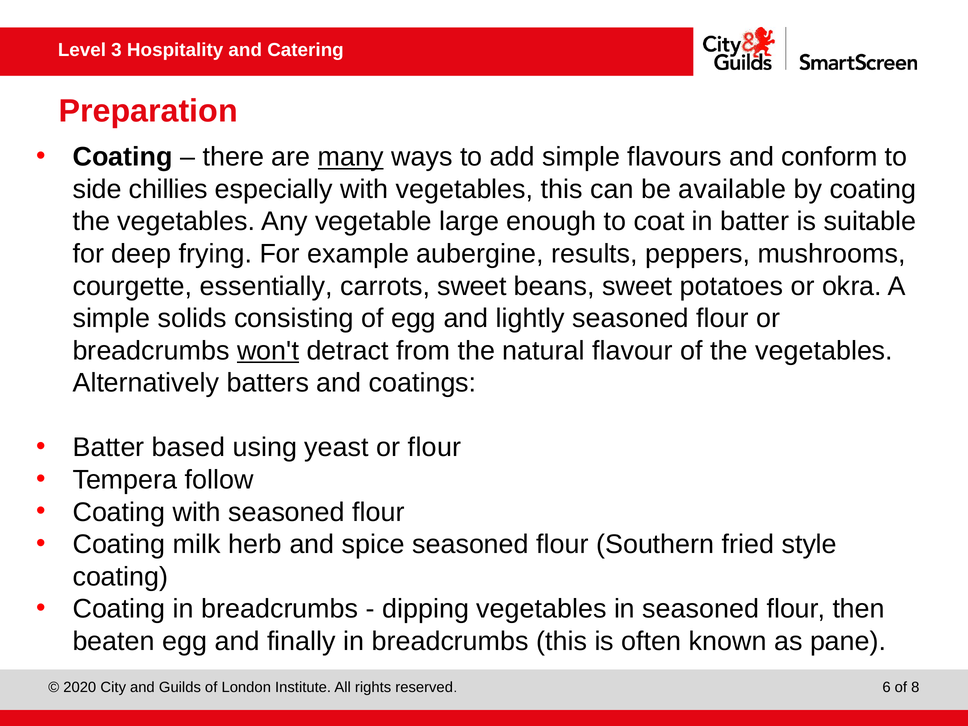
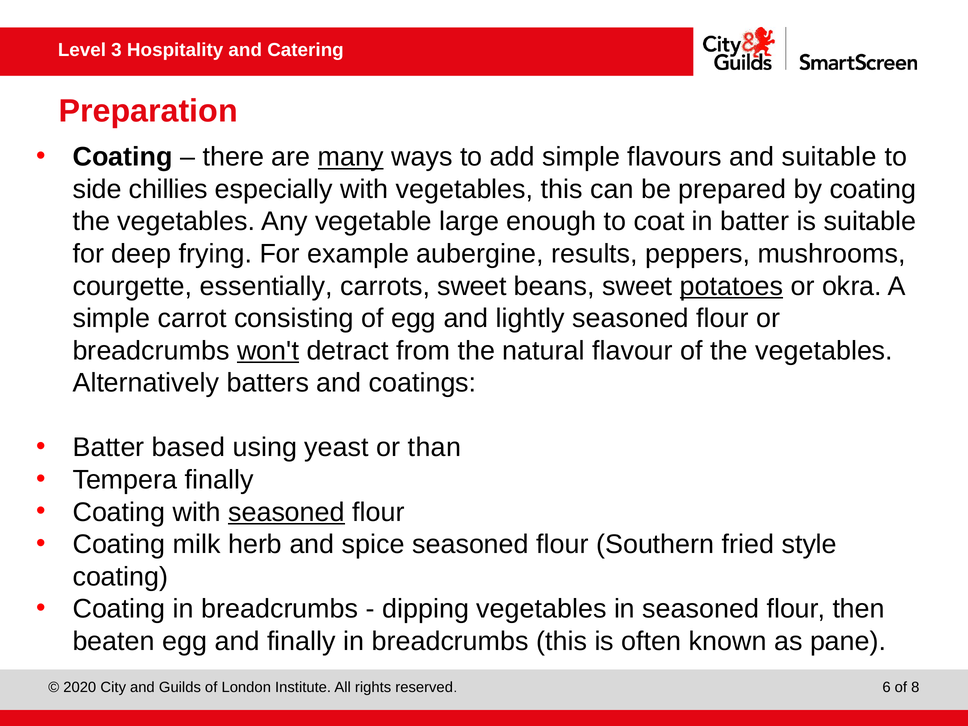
and conform: conform -> suitable
available: available -> prepared
potatoes underline: none -> present
solids: solids -> carrot
or flour: flour -> than
Tempera follow: follow -> finally
seasoned at (287, 512) underline: none -> present
